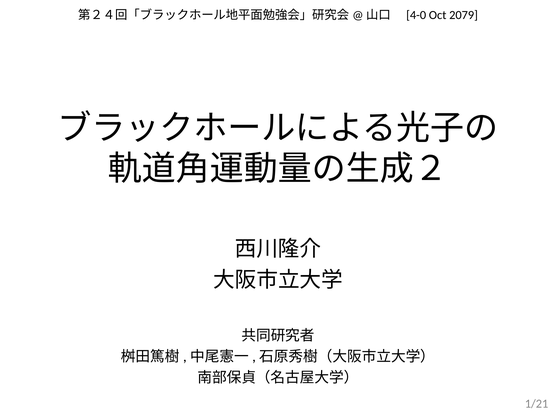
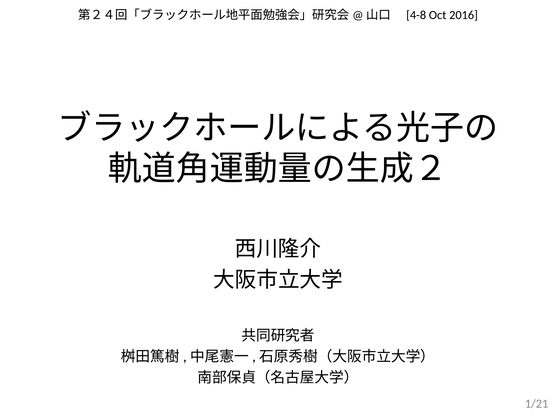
4-0: 4-0 -> 4-8
2079: 2079 -> 2016
